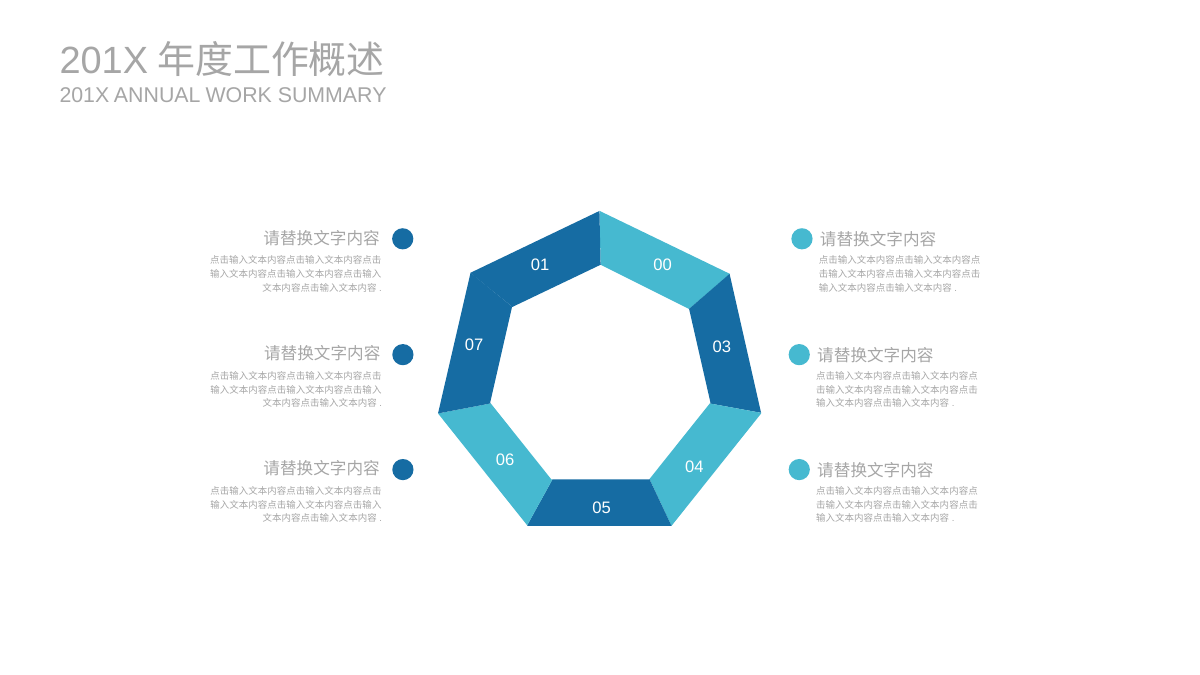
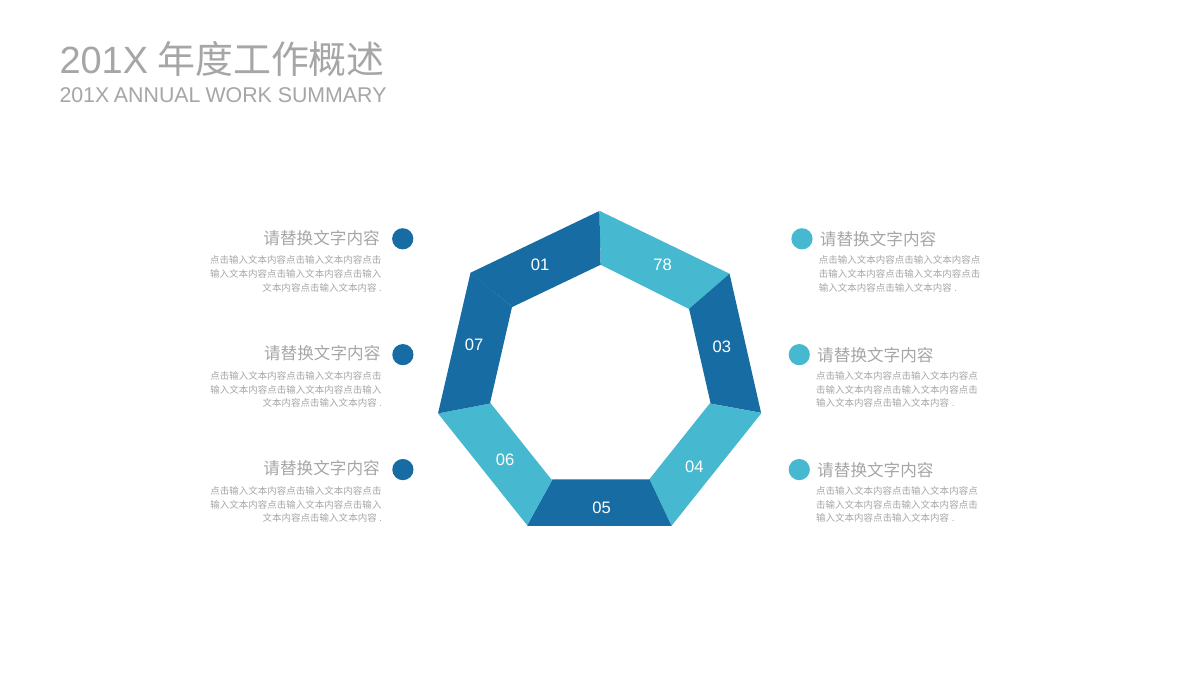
00: 00 -> 78
